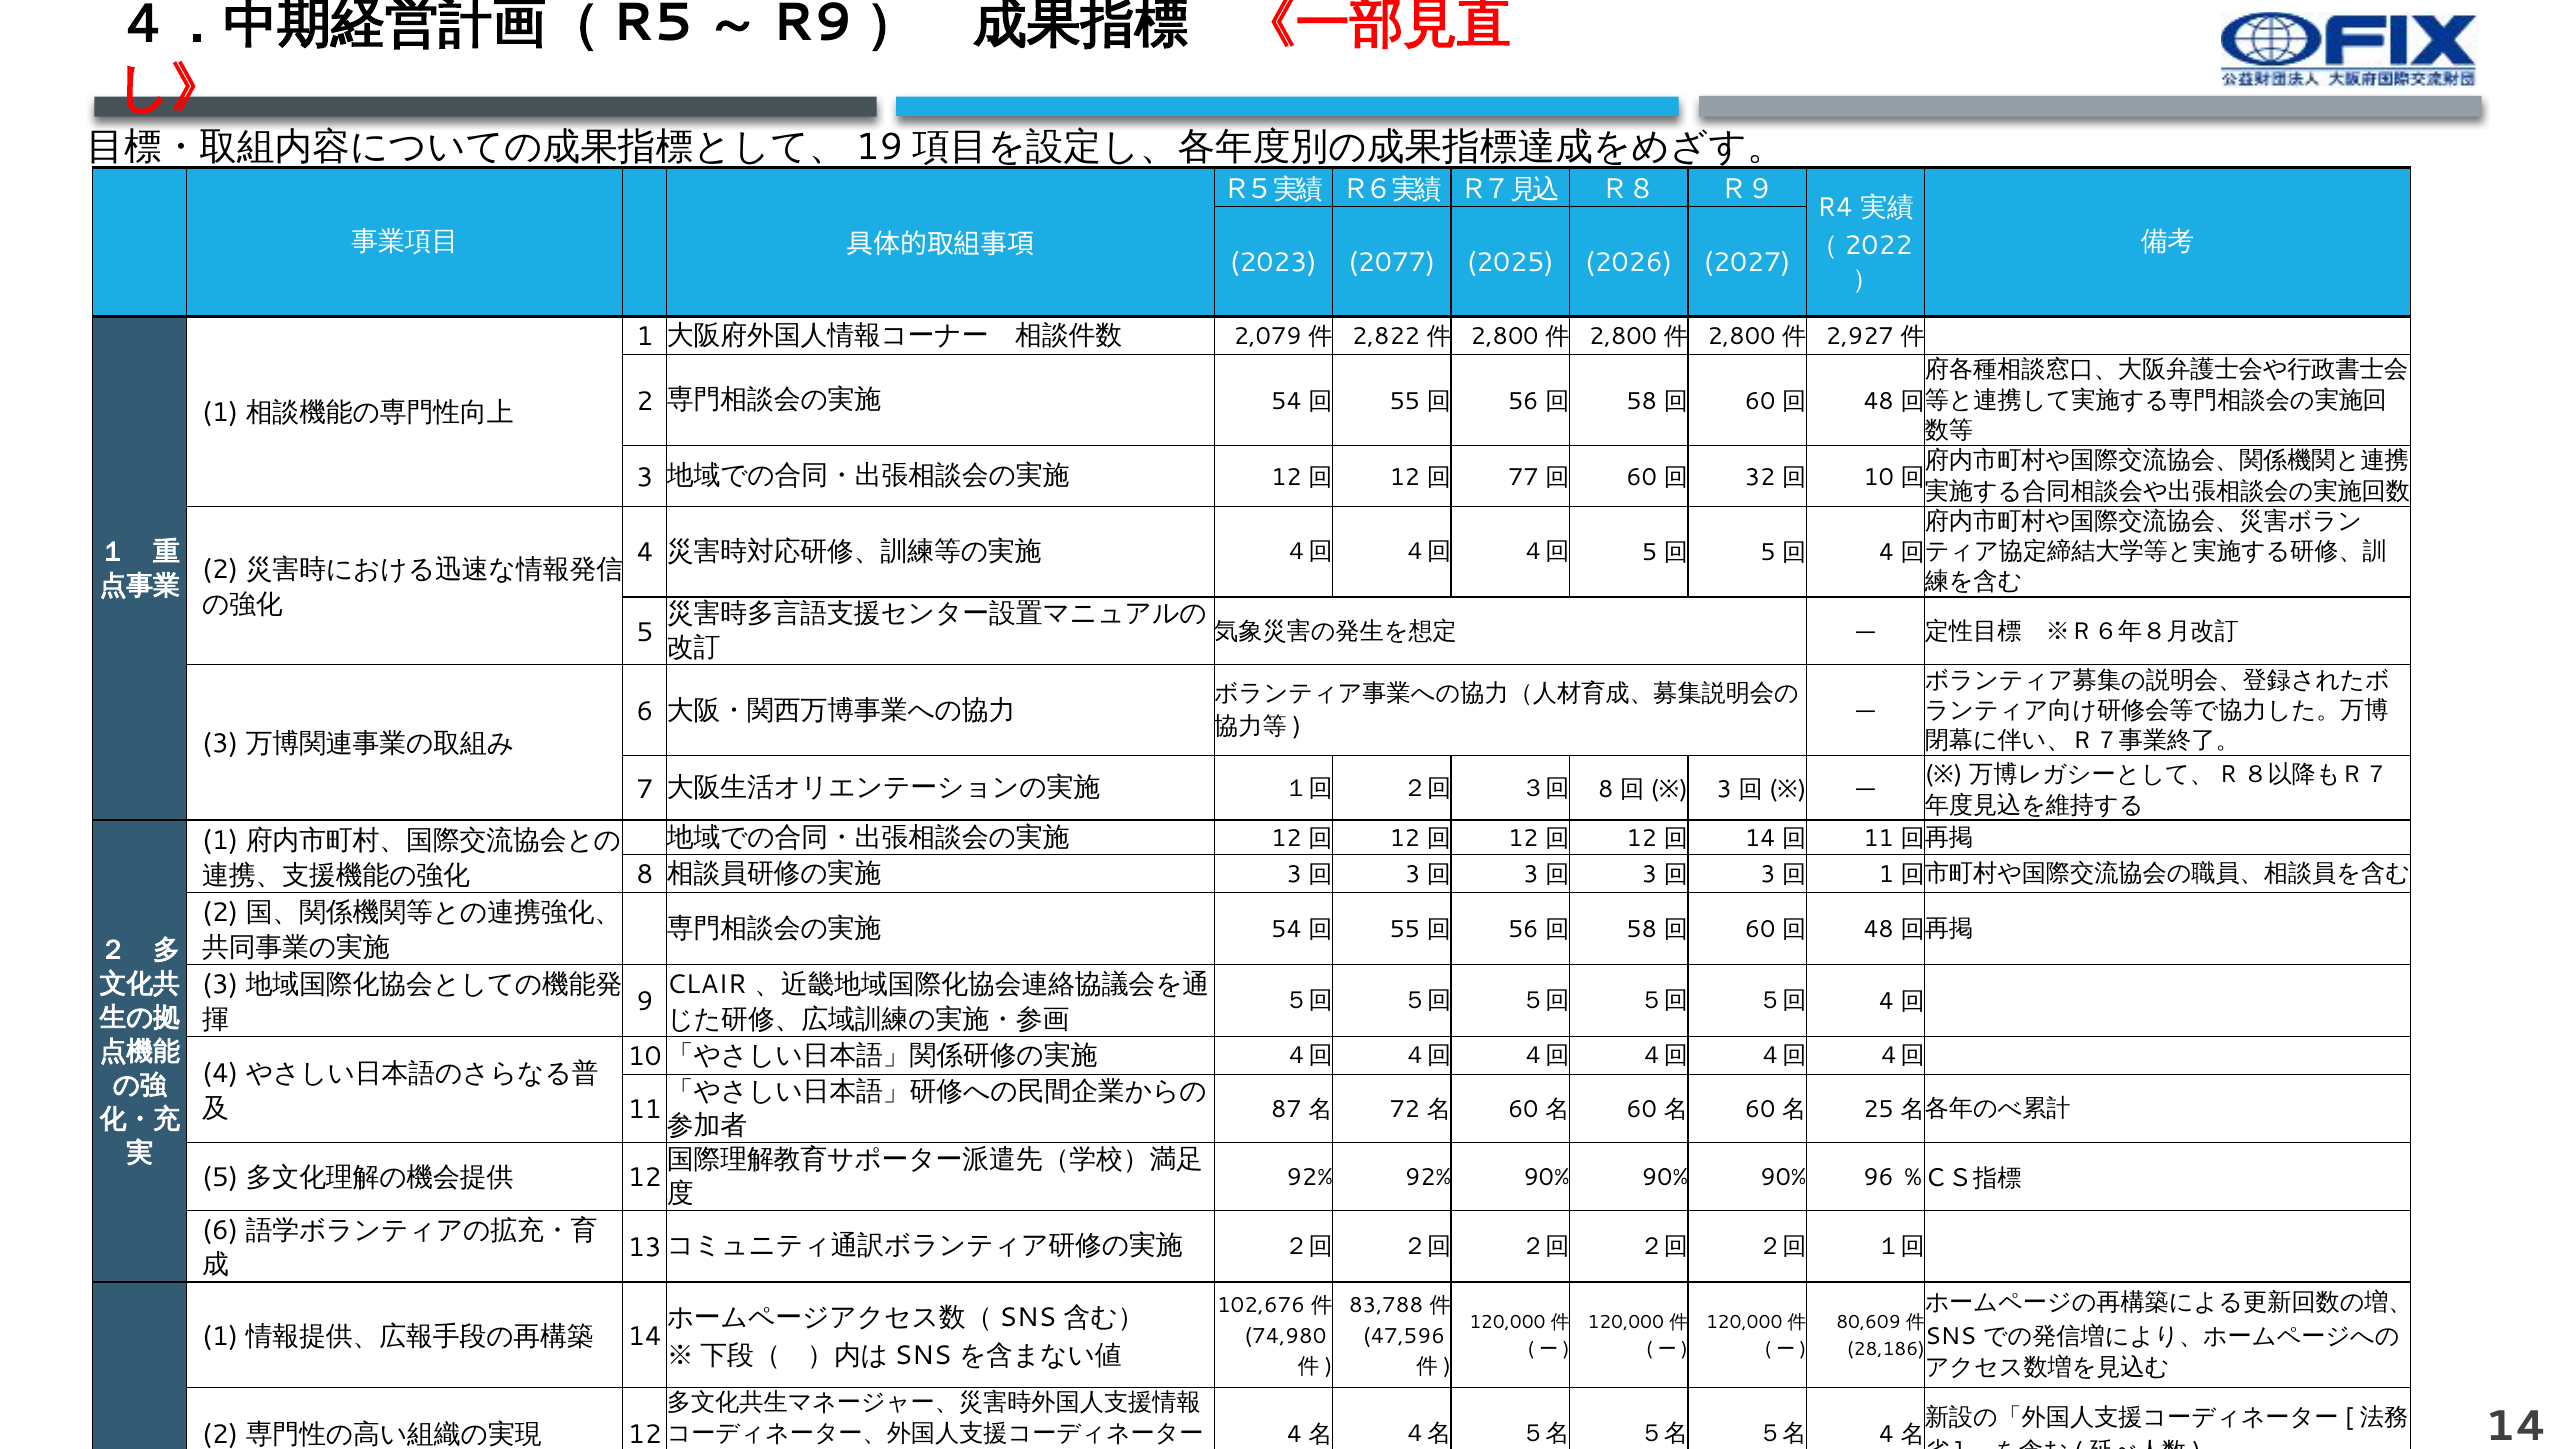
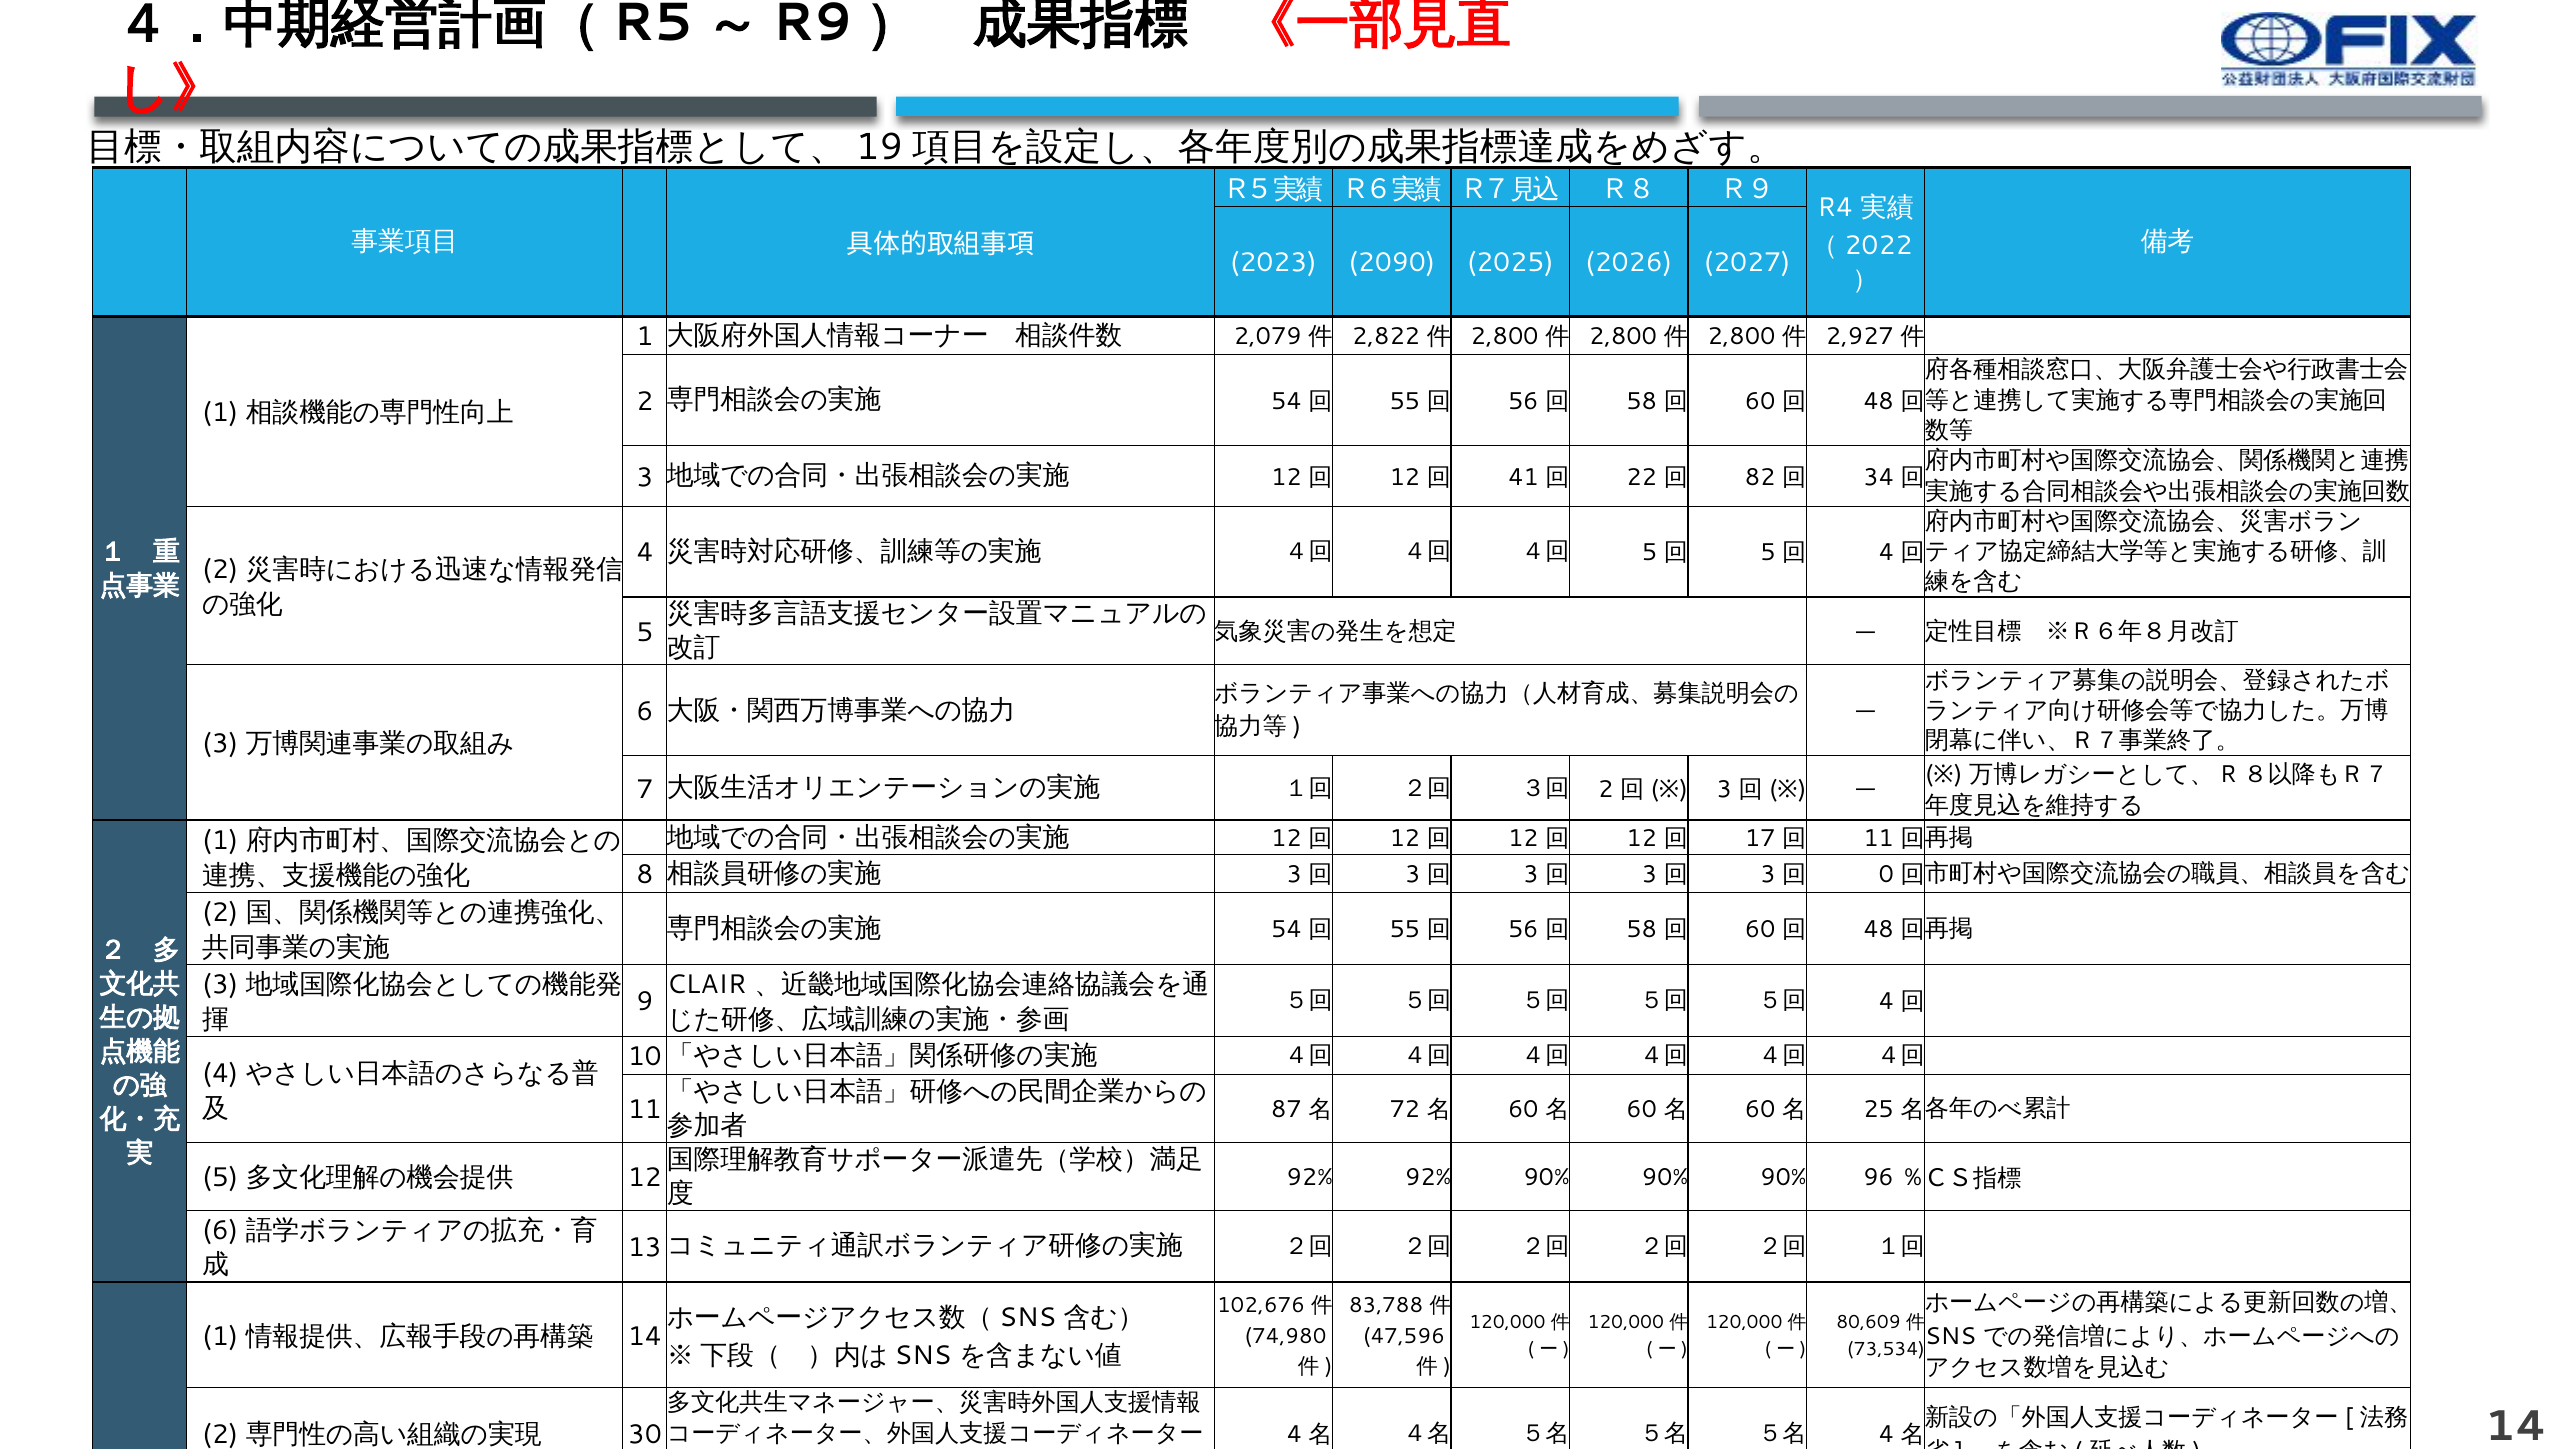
2077: 2077 -> 2090
77: 77 -> 41
60 at (1642, 477): 60 -> 22
32: 32 -> 82
10: 10 -> 34
8 at (1606, 789): 8 -> 2
14 at (1760, 839): 14 -> 17
1 at (1886, 875): 1 -> 0
28,186: 28,186 -> 73,534
12 at (645, 1435): 12 -> 30
